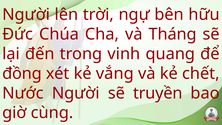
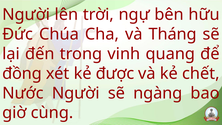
vắng: vắng -> được
truyền: truyền -> ngàng
